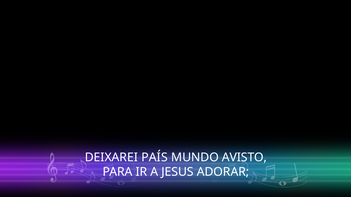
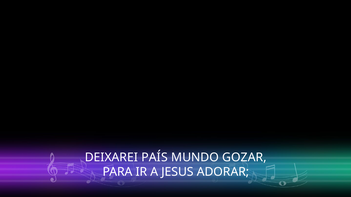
AVISTO: AVISTO -> GOZAR
